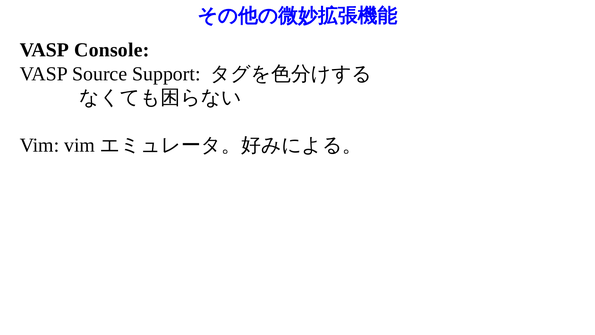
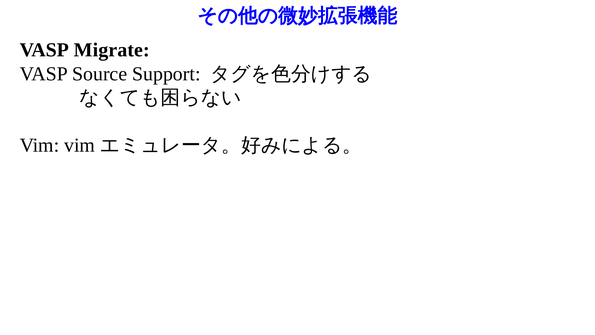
Console: Console -> Migrate
